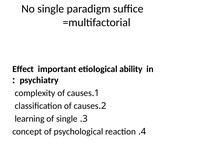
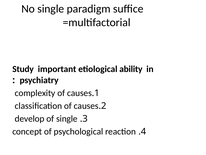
Effect: Effect -> Study
learning: learning -> develop
